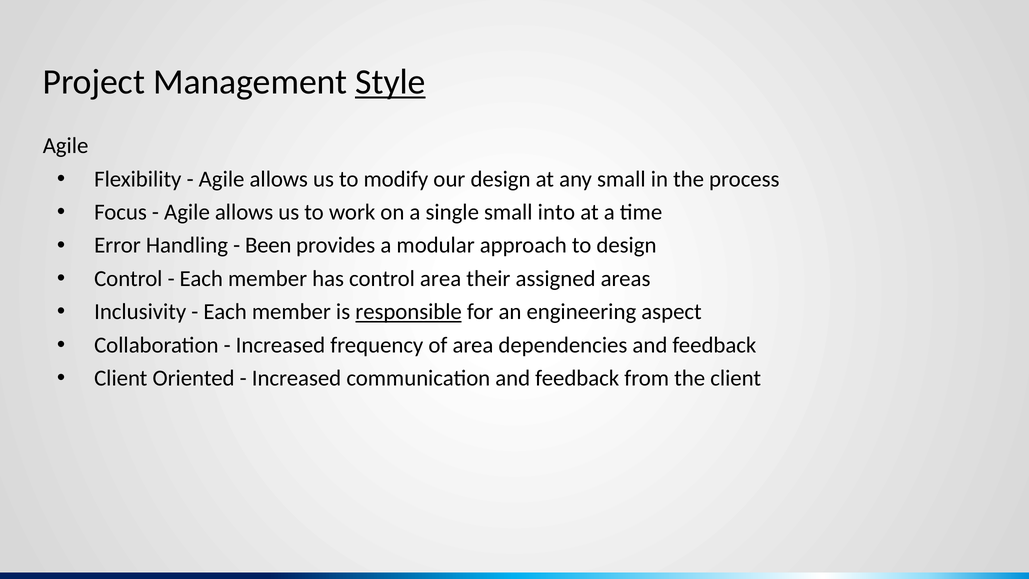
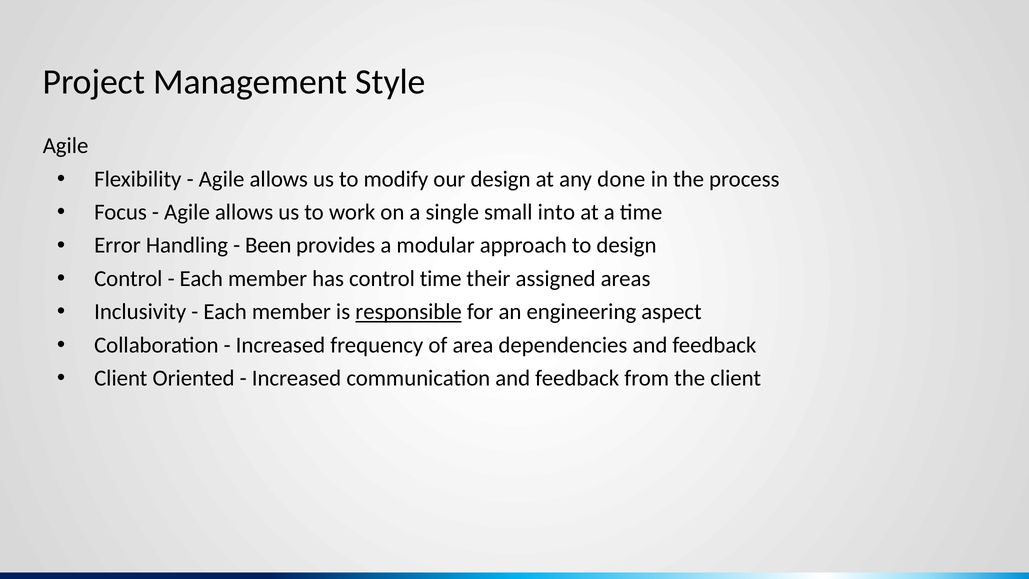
Style underline: present -> none
any small: small -> done
control area: area -> time
